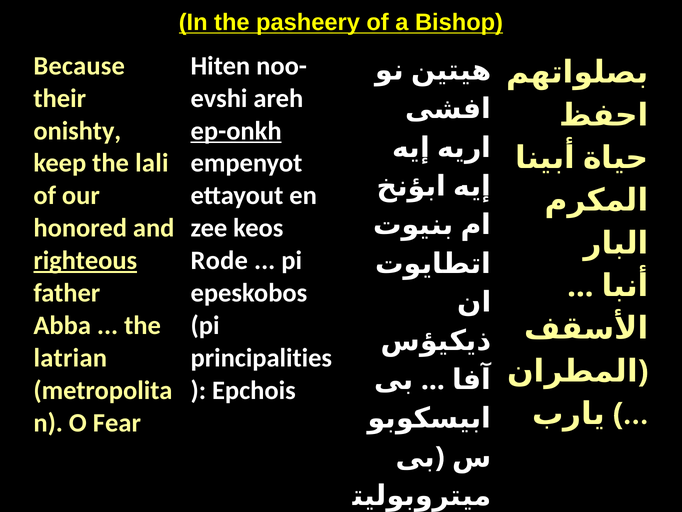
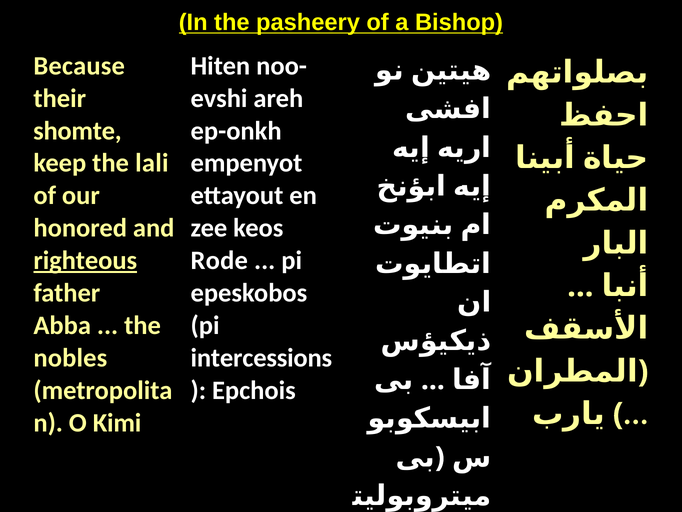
onishty: onishty -> shomte
ep-onkh underline: present -> none
latrian: latrian -> nobles
principalities: principalities -> intercessions
Fear: Fear -> Kimi
